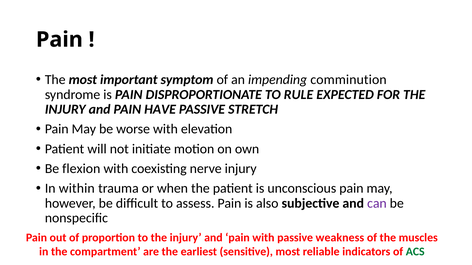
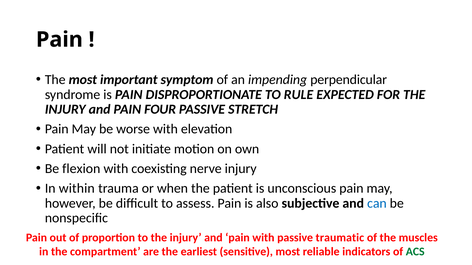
comminution: comminution -> perpendicular
HAVE: HAVE -> FOUR
can colour: purple -> blue
weakness: weakness -> traumatic
